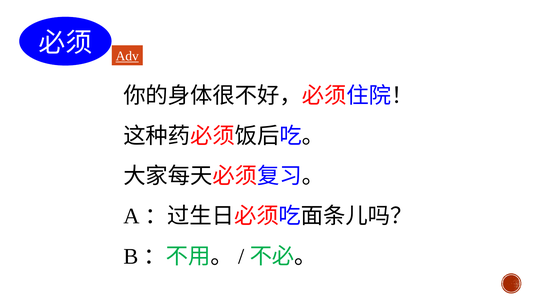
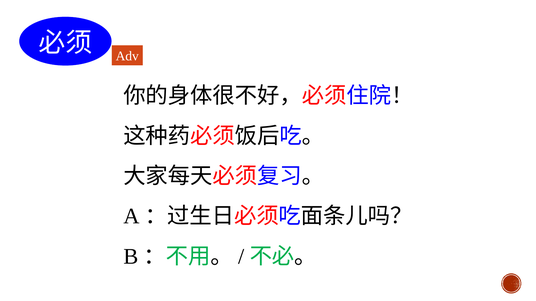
Adv underline: present -> none
